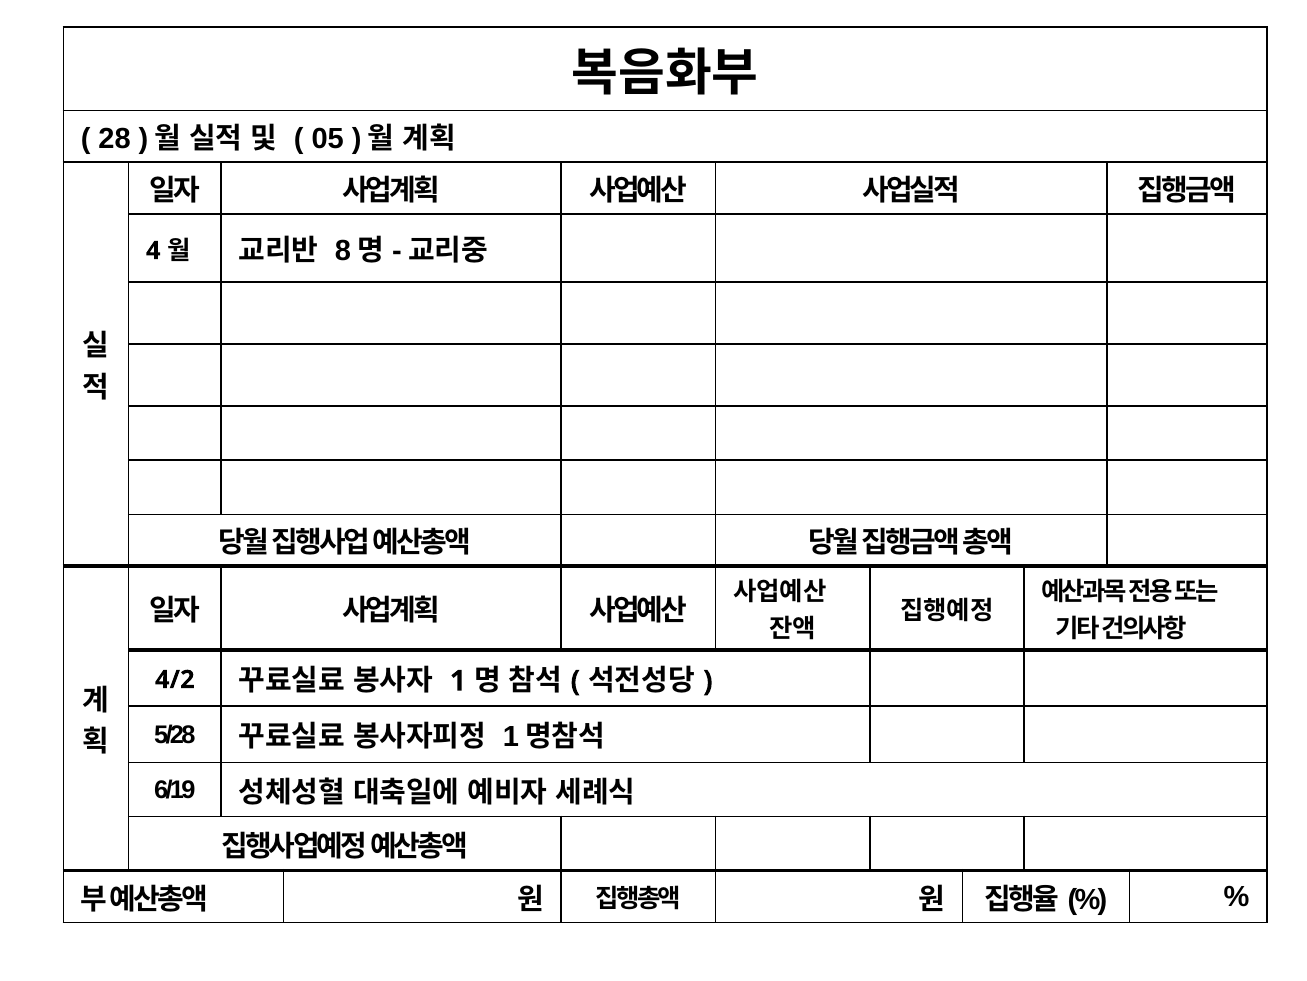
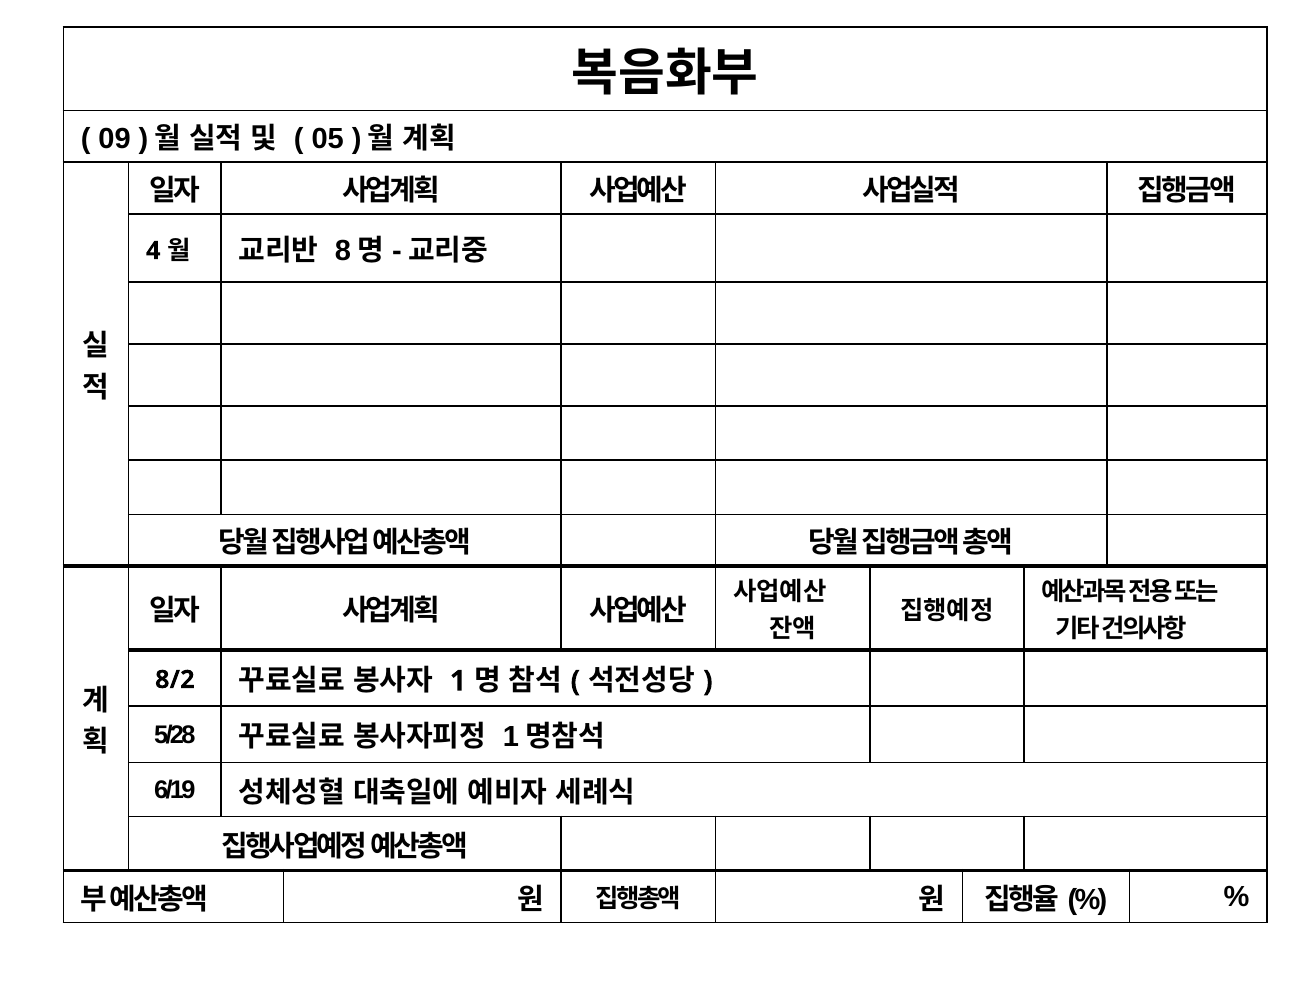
28: 28 -> 09
4/2: 4/2 -> 8/2
